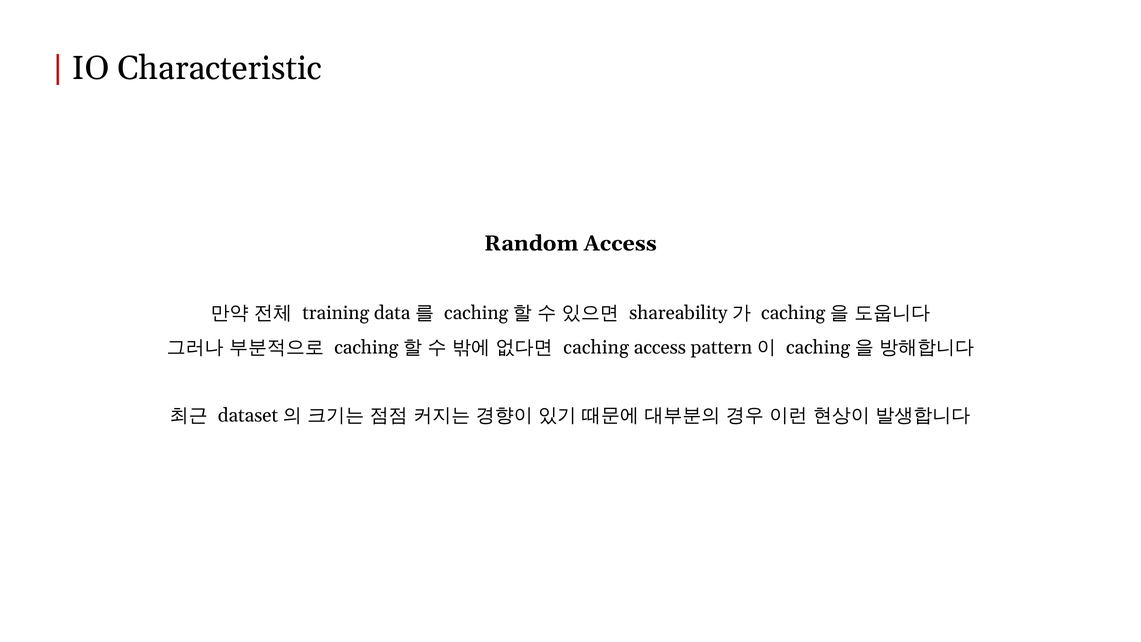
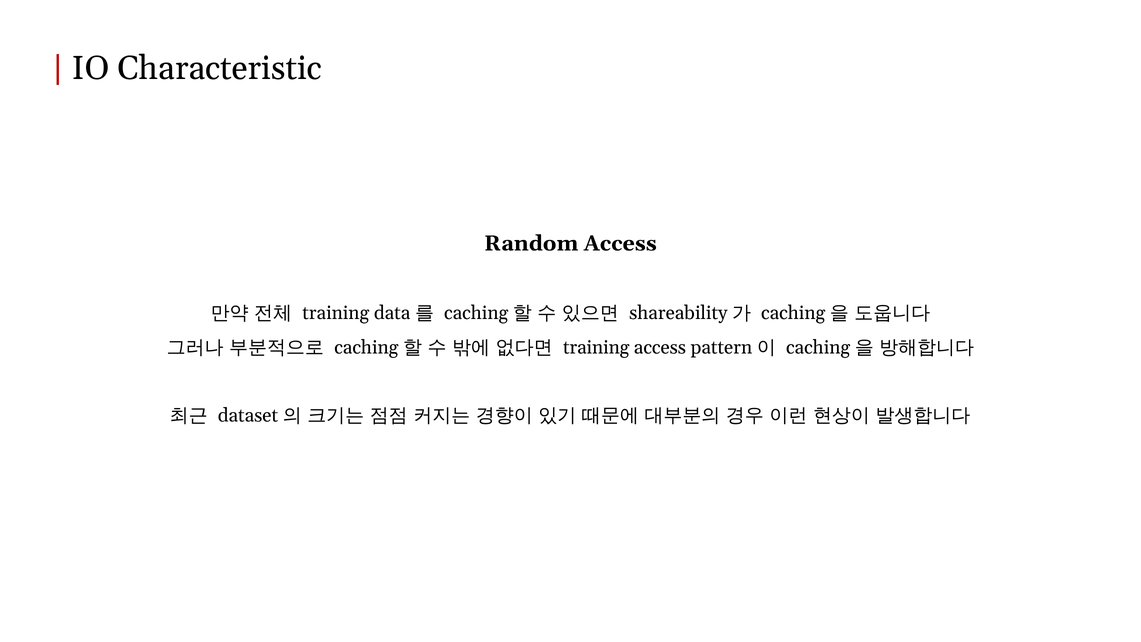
caching at (596, 347): caching -> training
